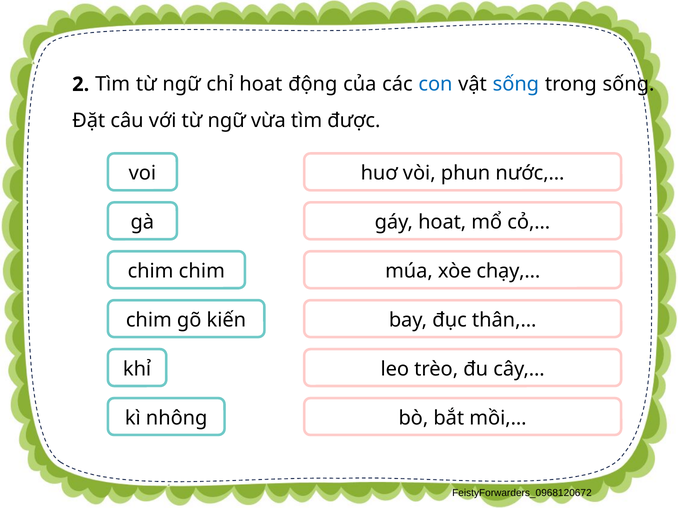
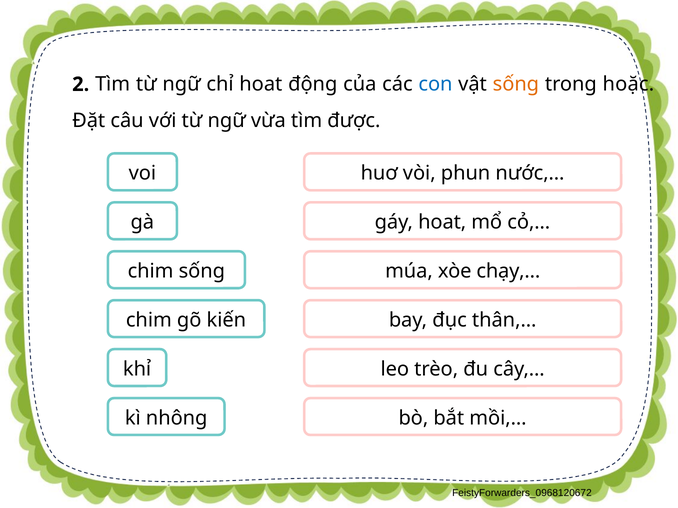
sống at (516, 84) colour: blue -> orange
trong sống: sống -> hoặc
chim at (202, 271): chim -> sống
